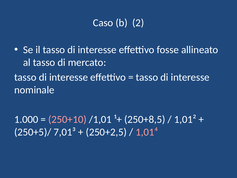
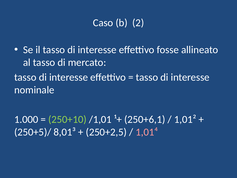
250+10 colour: pink -> light green
250+8,5: 250+8,5 -> 250+6,1
7,01³: 7,01³ -> 8,01³
